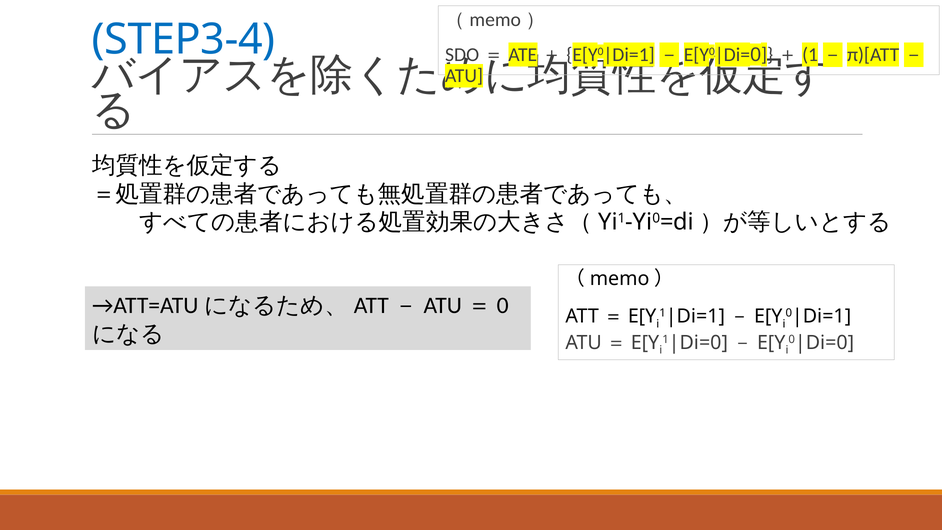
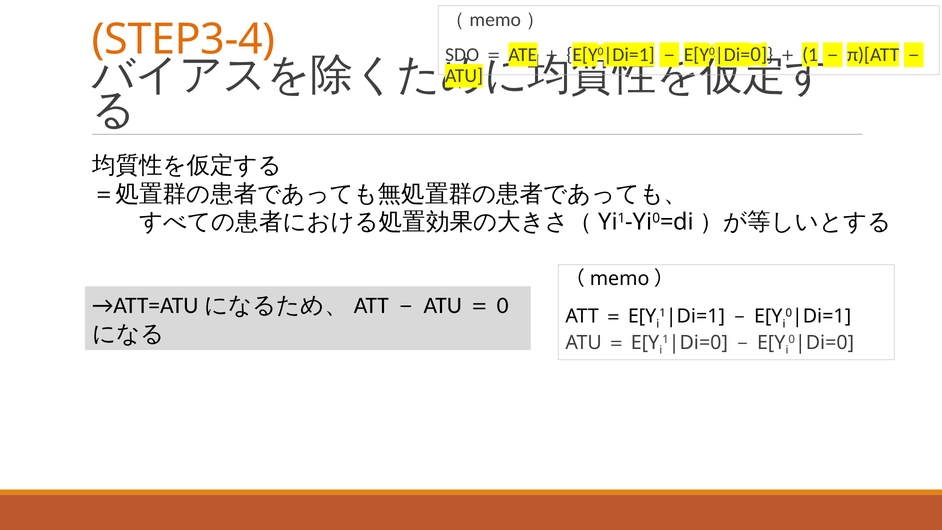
STEP3-4 colour: blue -> orange
